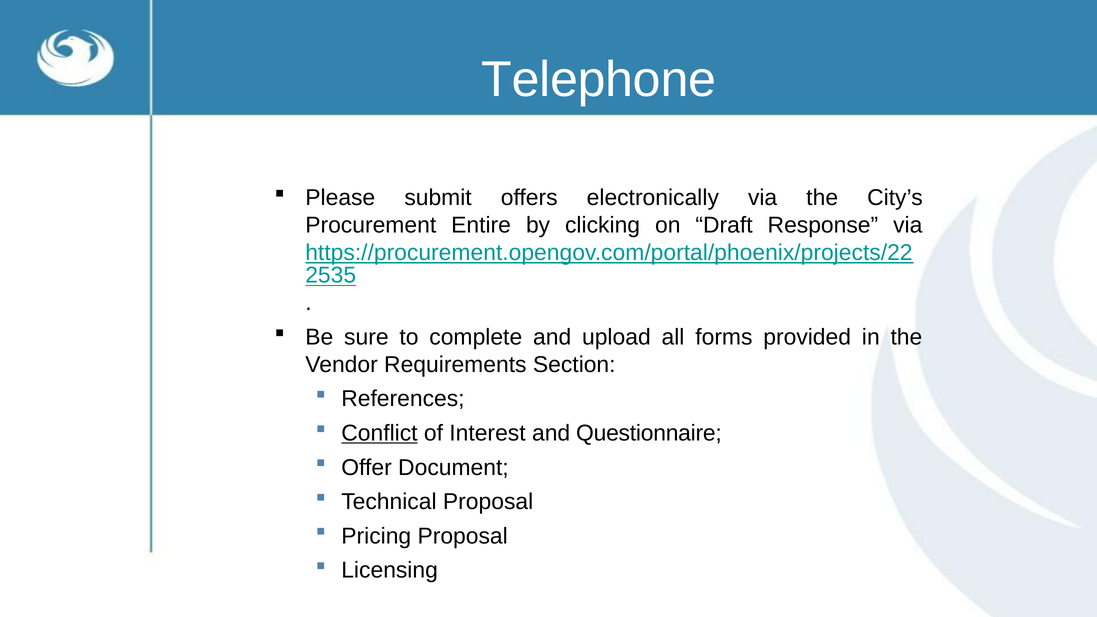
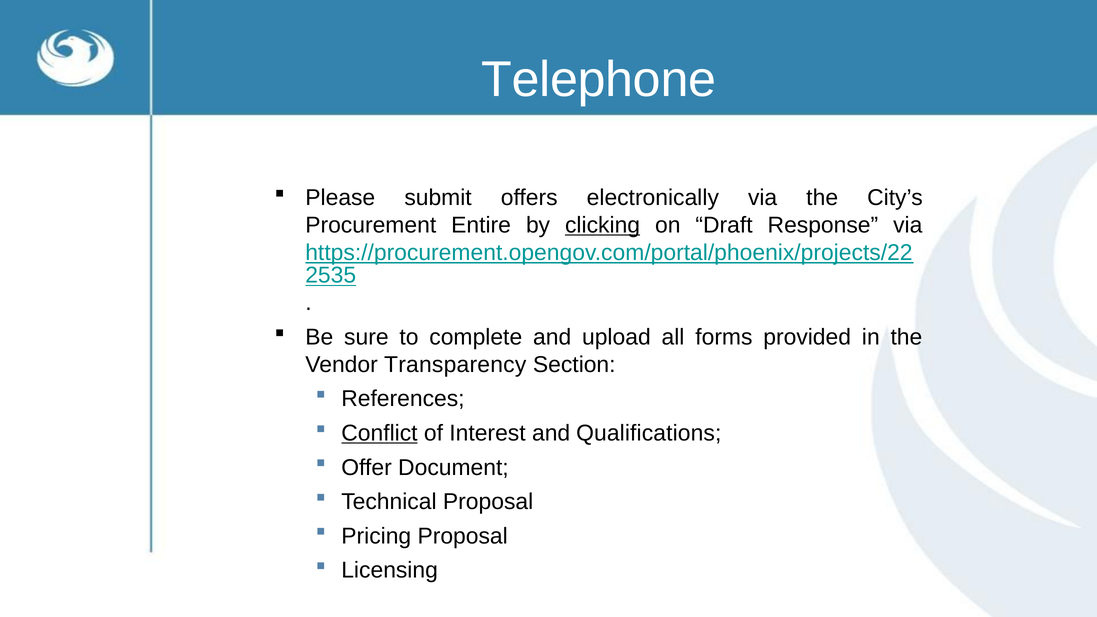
clicking underline: none -> present
Requirements: Requirements -> Transparency
Questionnaire: Questionnaire -> Qualifications
